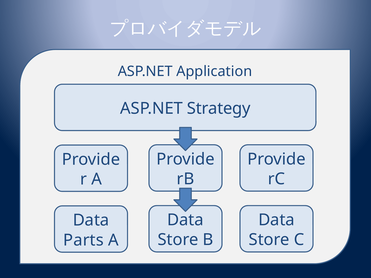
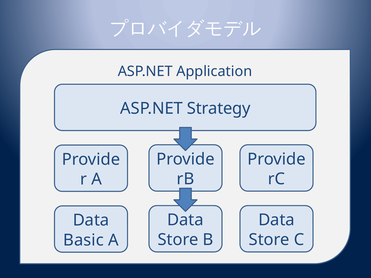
Parts: Parts -> Basic
